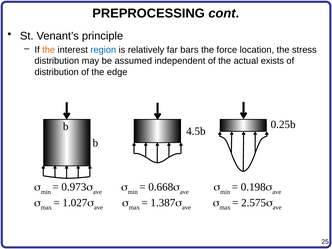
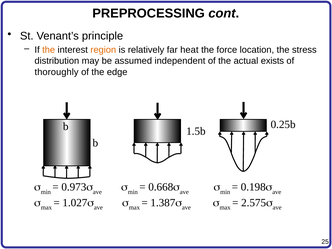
region colour: blue -> orange
bars: bars -> heat
distribution at (57, 72): distribution -> thoroughly
4.5b: 4.5b -> 1.5b
